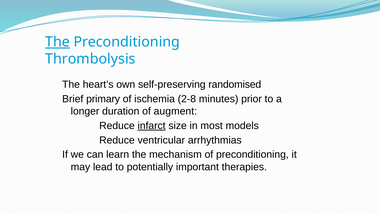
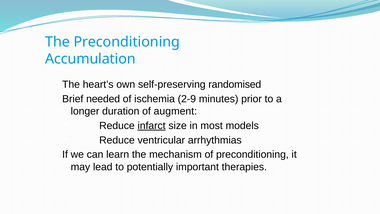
The at (58, 42) underline: present -> none
Thrombolysis: Thrombolysis -> Accumulation
primary: primary -> needed
2-8: 2-8 -> 2-9
